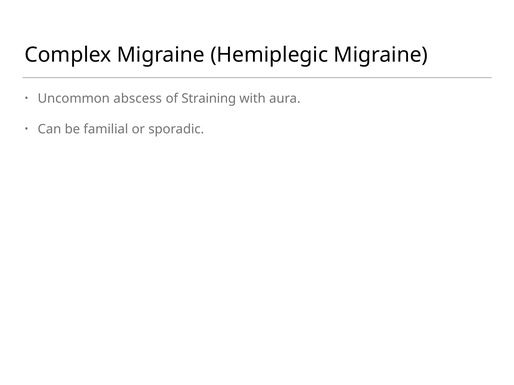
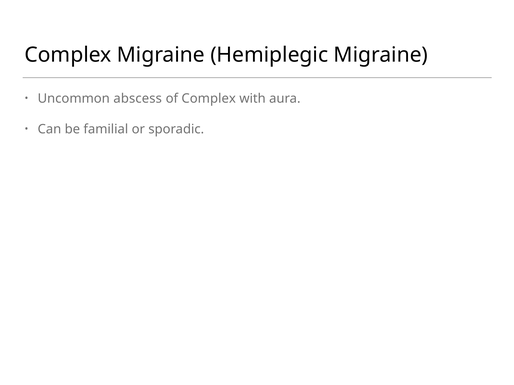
of Straining: Straining -> Complex
